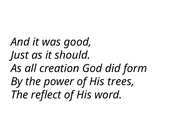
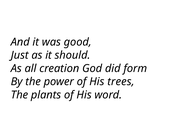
reflect: reflect -> plants
